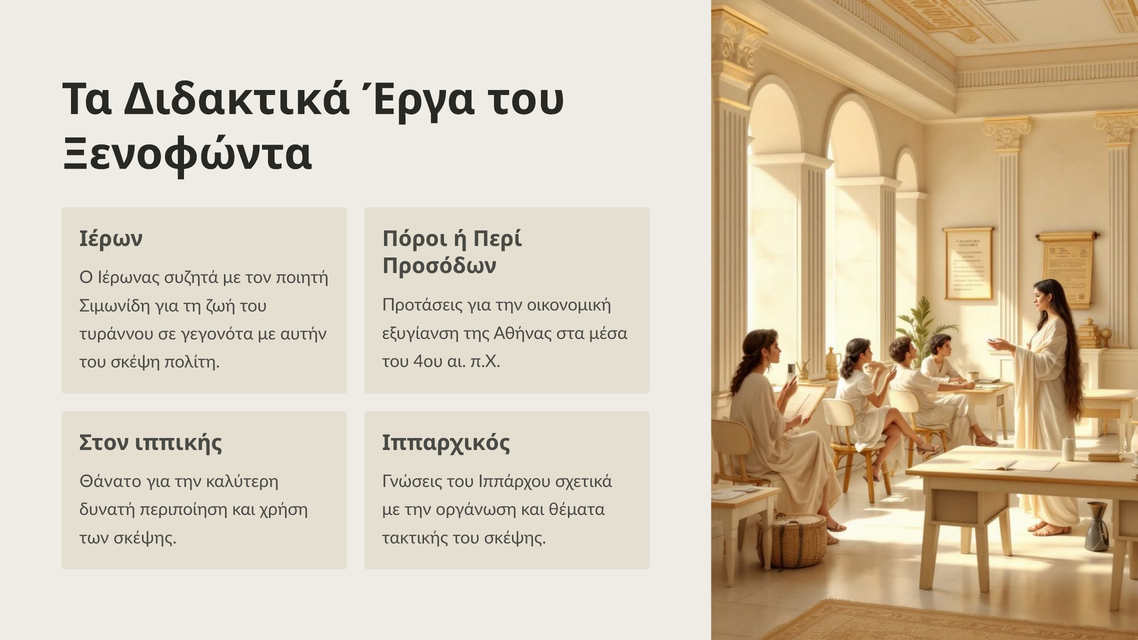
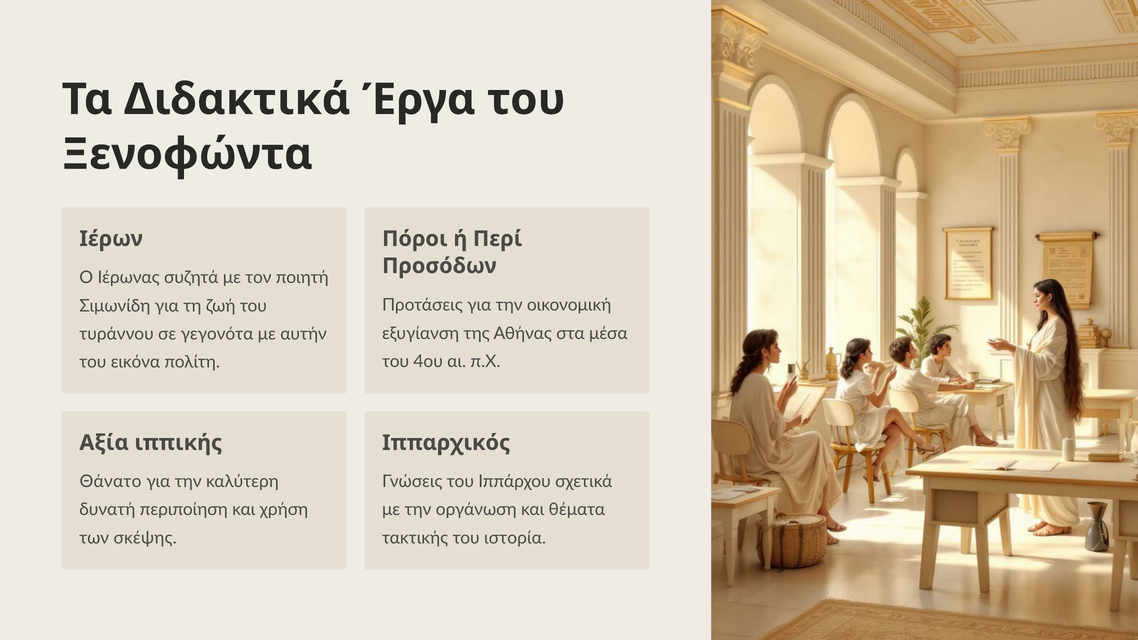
σκέψη: σκέψη -> εικόνα
Στον: Στον -> Αξία
του σκέψης: σκέψης -> ιστορία
